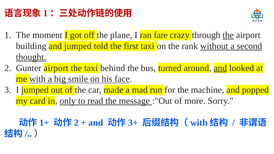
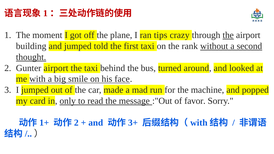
fare: fare -> tips
and at (220, 68) underline: present -> none
more: more -> favor
